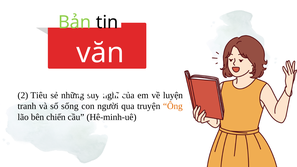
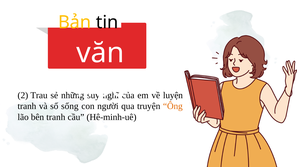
Bản colour: light green -> yellow
Tiêu: Tiêu -> Trau
bên chiến: chiến -> tranh
